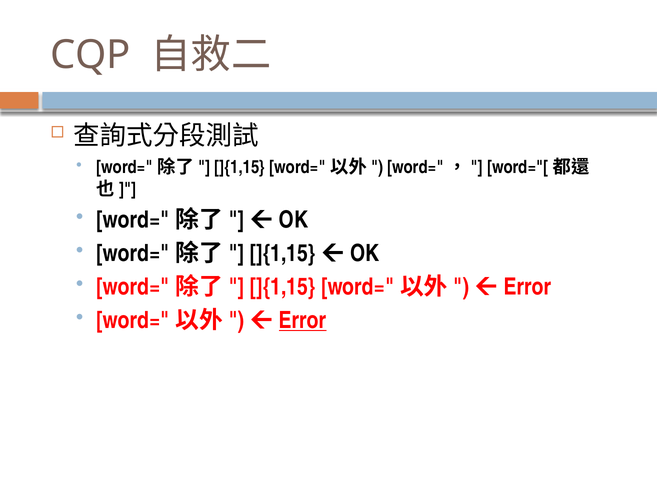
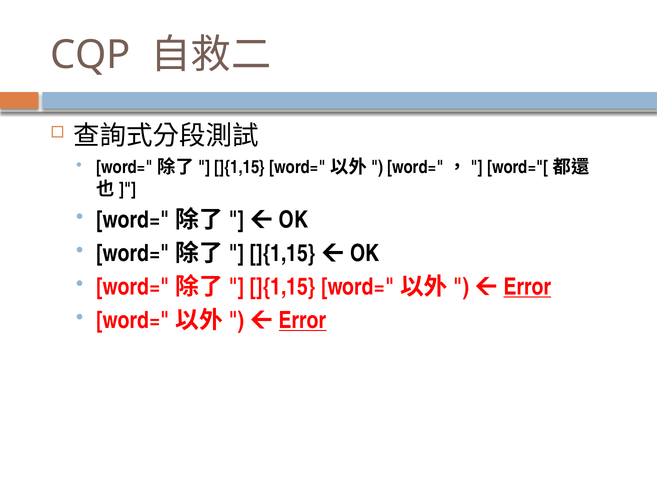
Error at (527, 287) underline: none -> present
